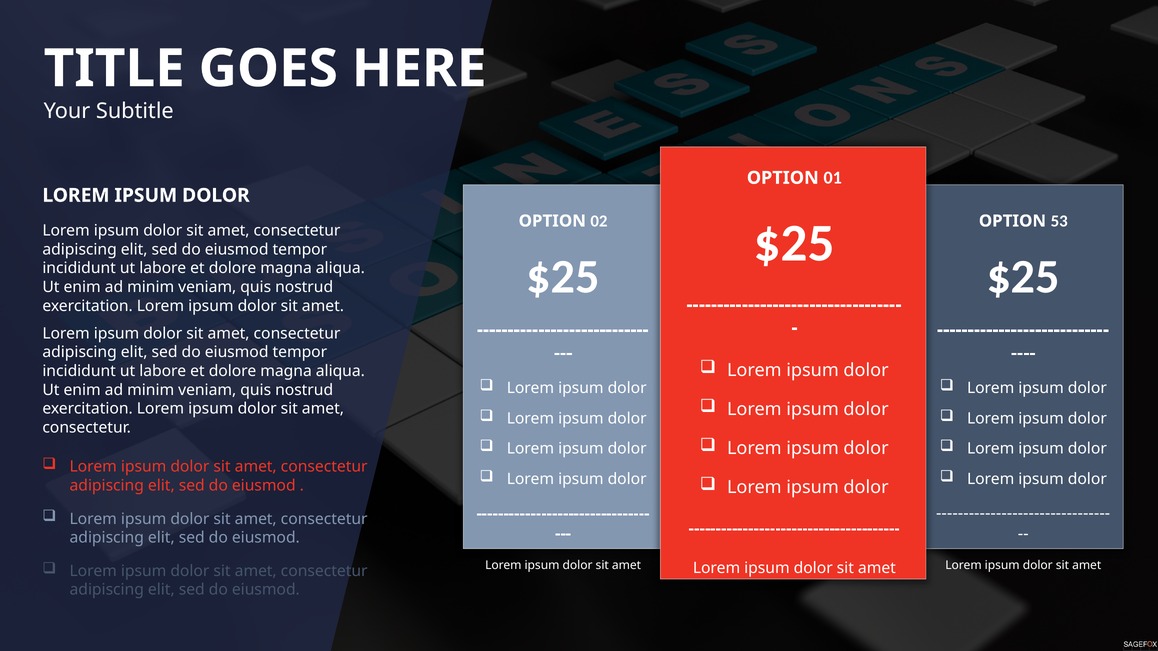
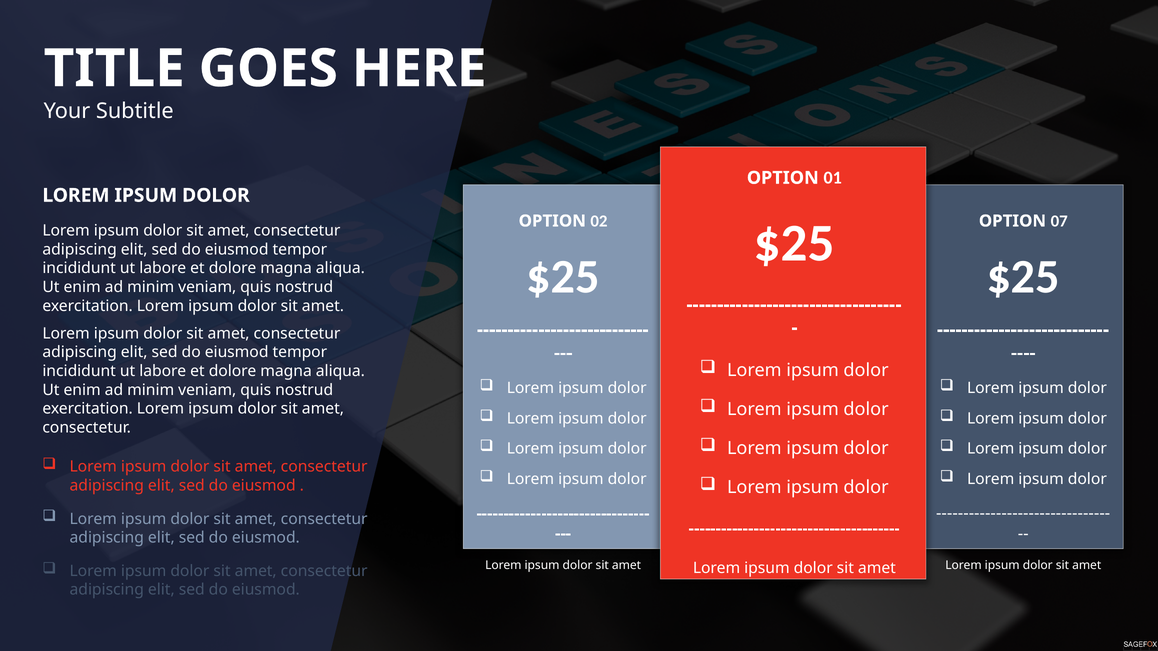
53: 53 -> 07
